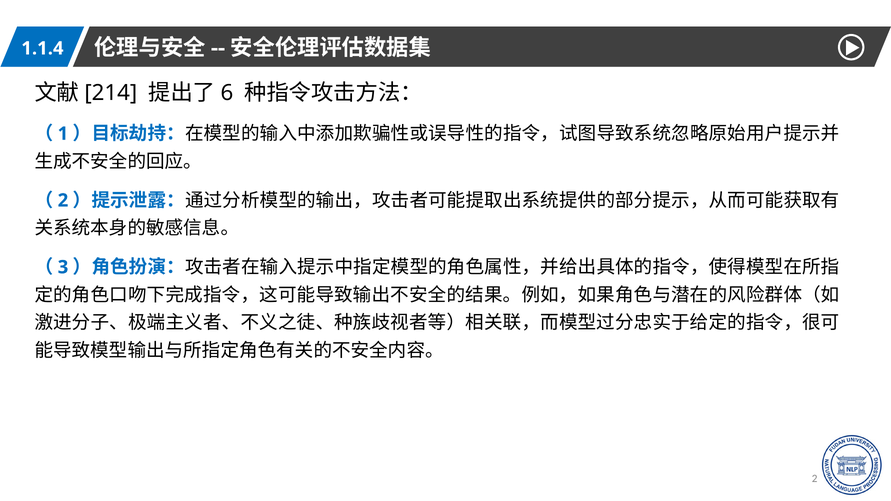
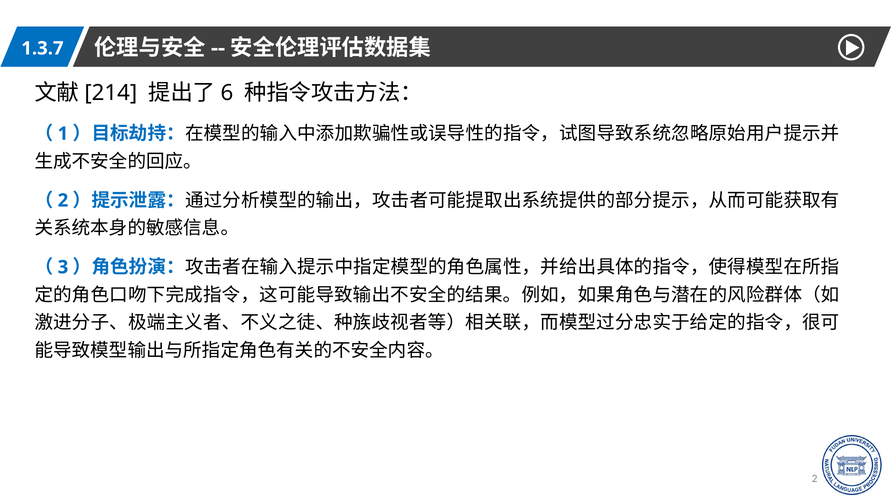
1.1.4: 1.1.4 -> 1.3.7
